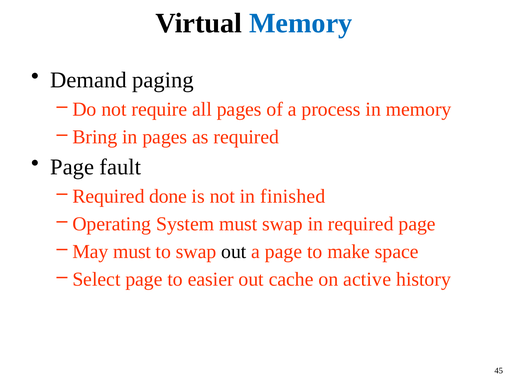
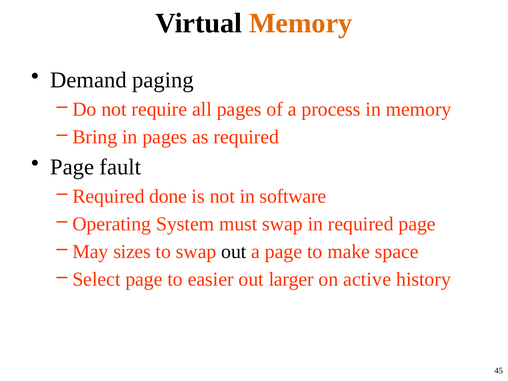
Memory at (301, 23) colour: blue -> orange
finished: finished -> software
May must: must -> sizes
cache: cache -> larger
